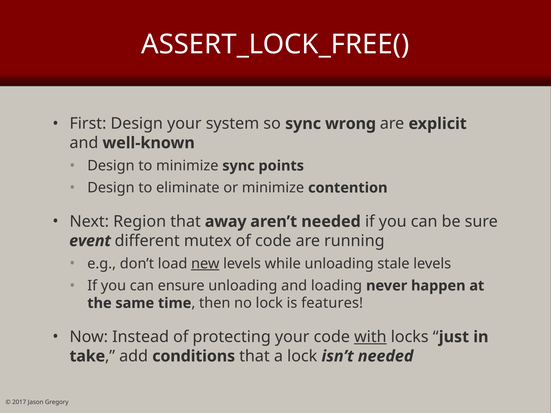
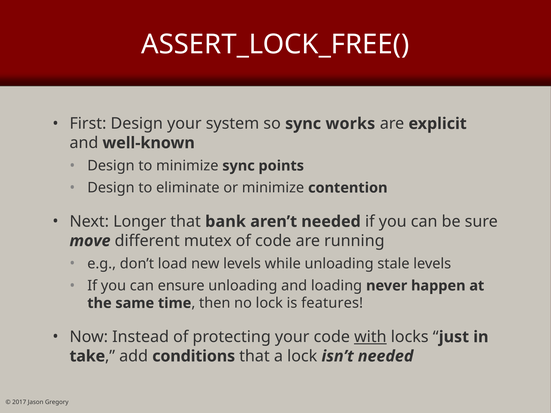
wrong: wrong -> works
Region: Region -> Longer
away: away -> bank
event: event -> move
new underline: present -> none
